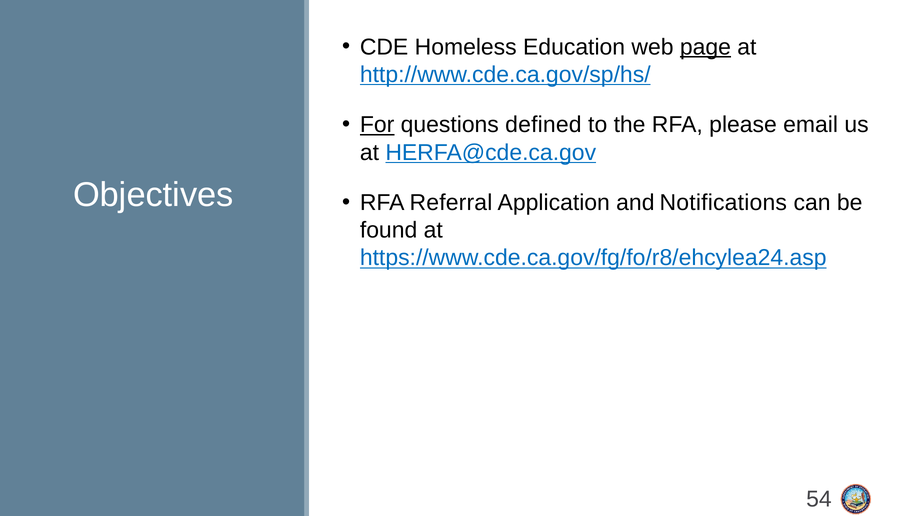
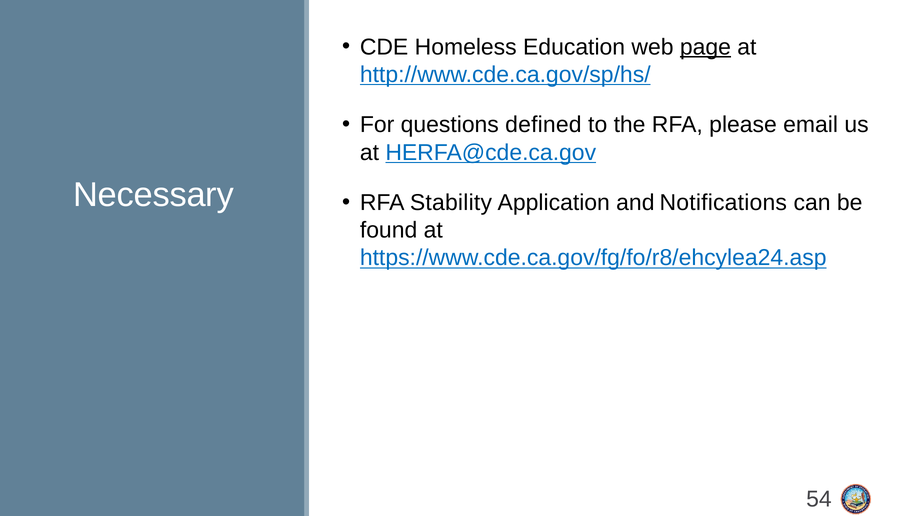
For underline: present -> none
Objectives: Objectives -> Necessary
Referral: Referral -> Stability
